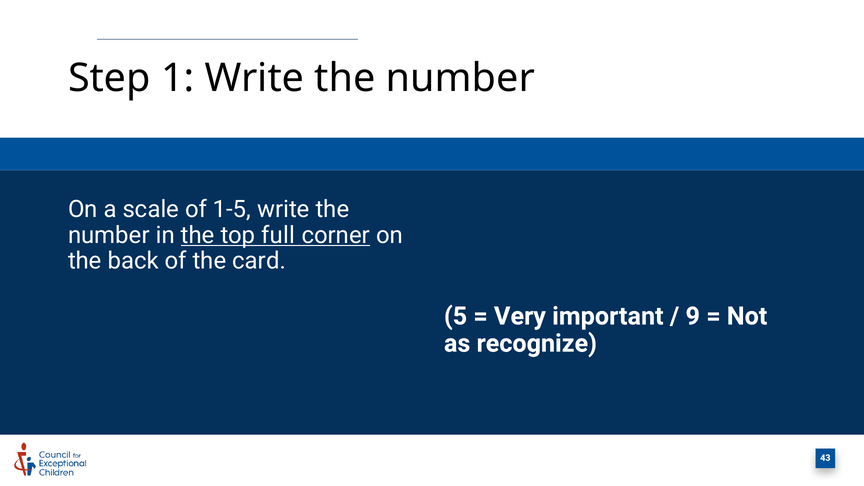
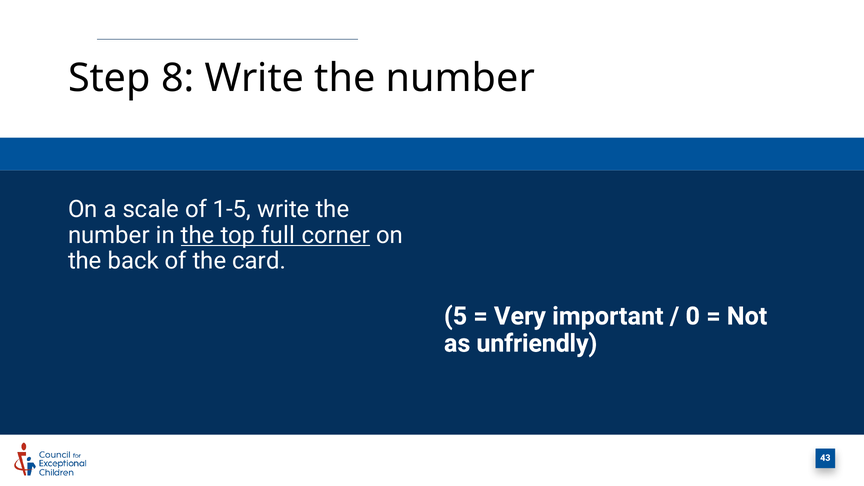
1: 1 -> 8
9: 9 -> 0
recognize: recognize -> unfriendly
